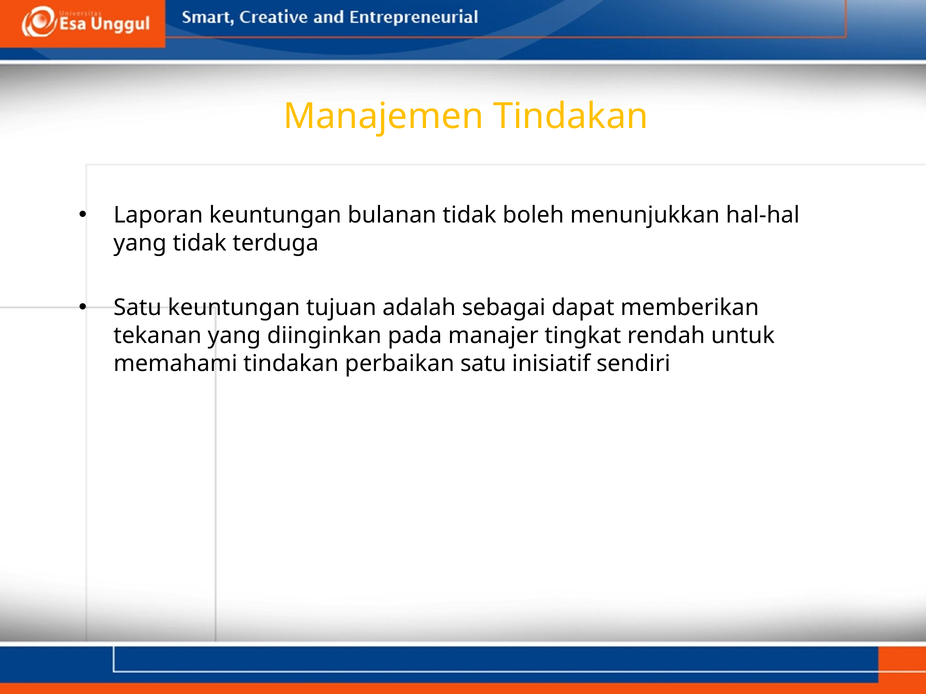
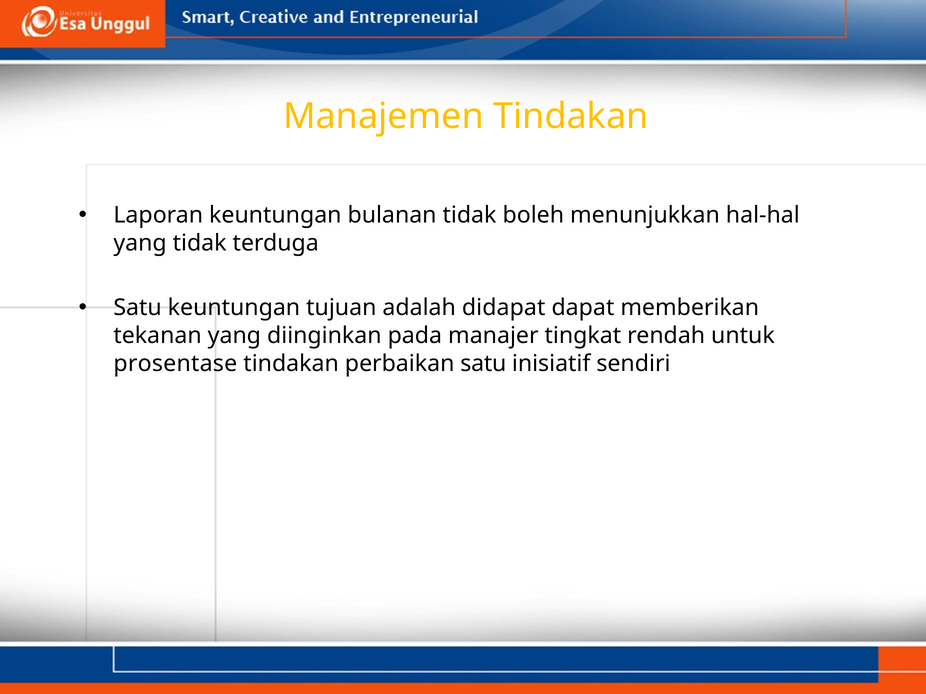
sebagai: sebagai -> didapat
memahami: memahami -> prosentase
